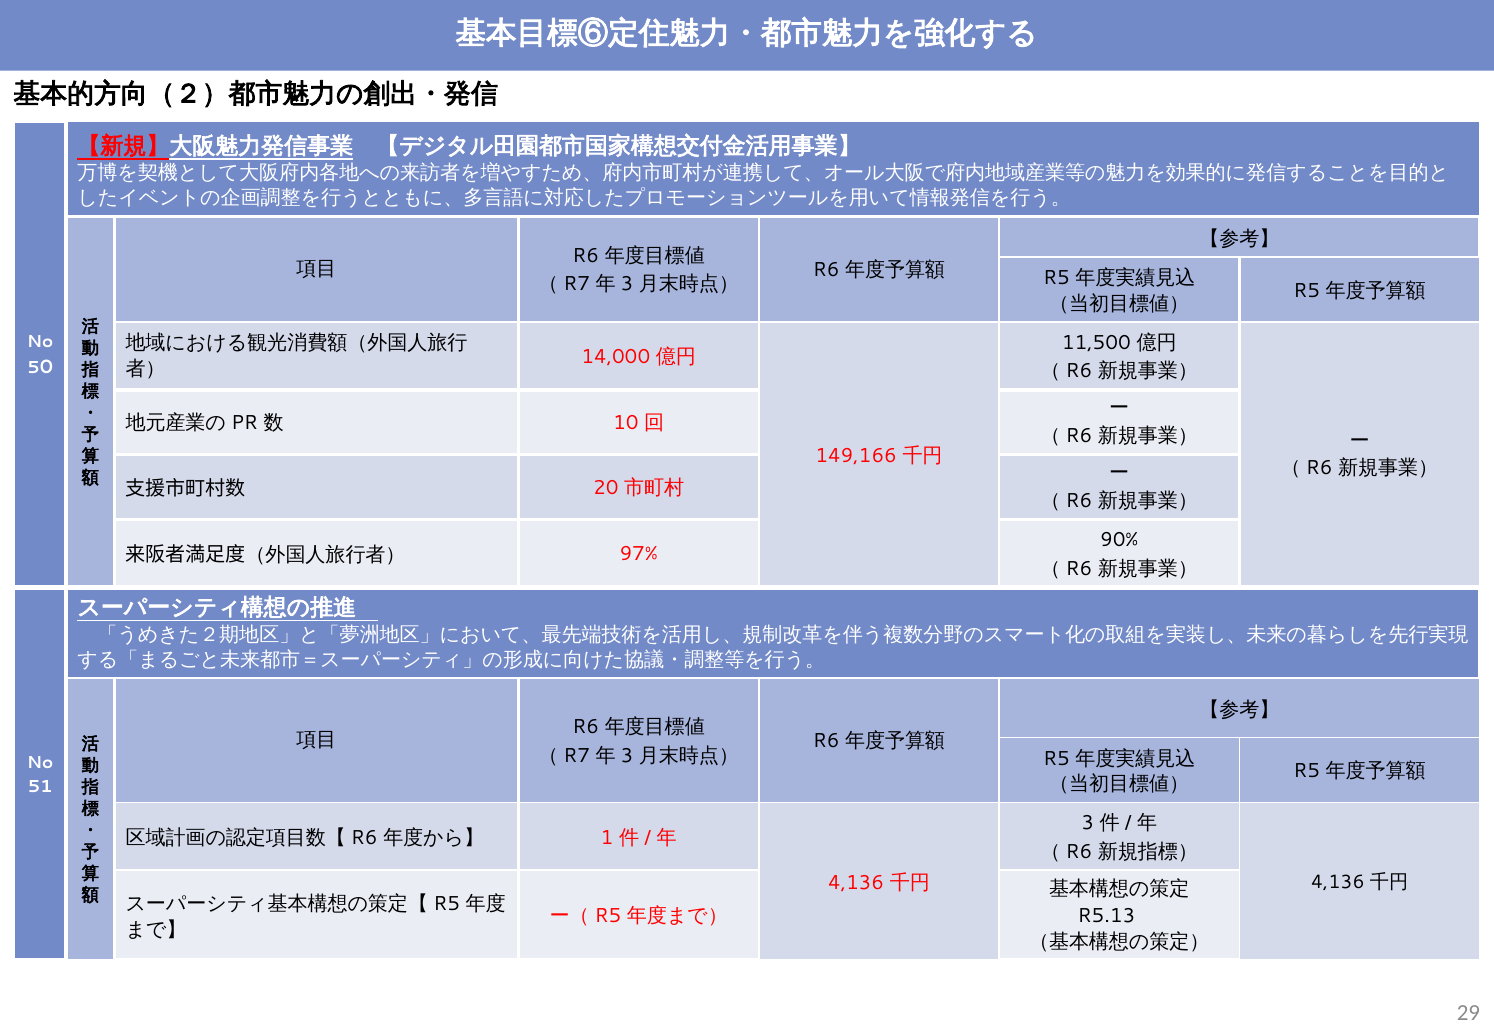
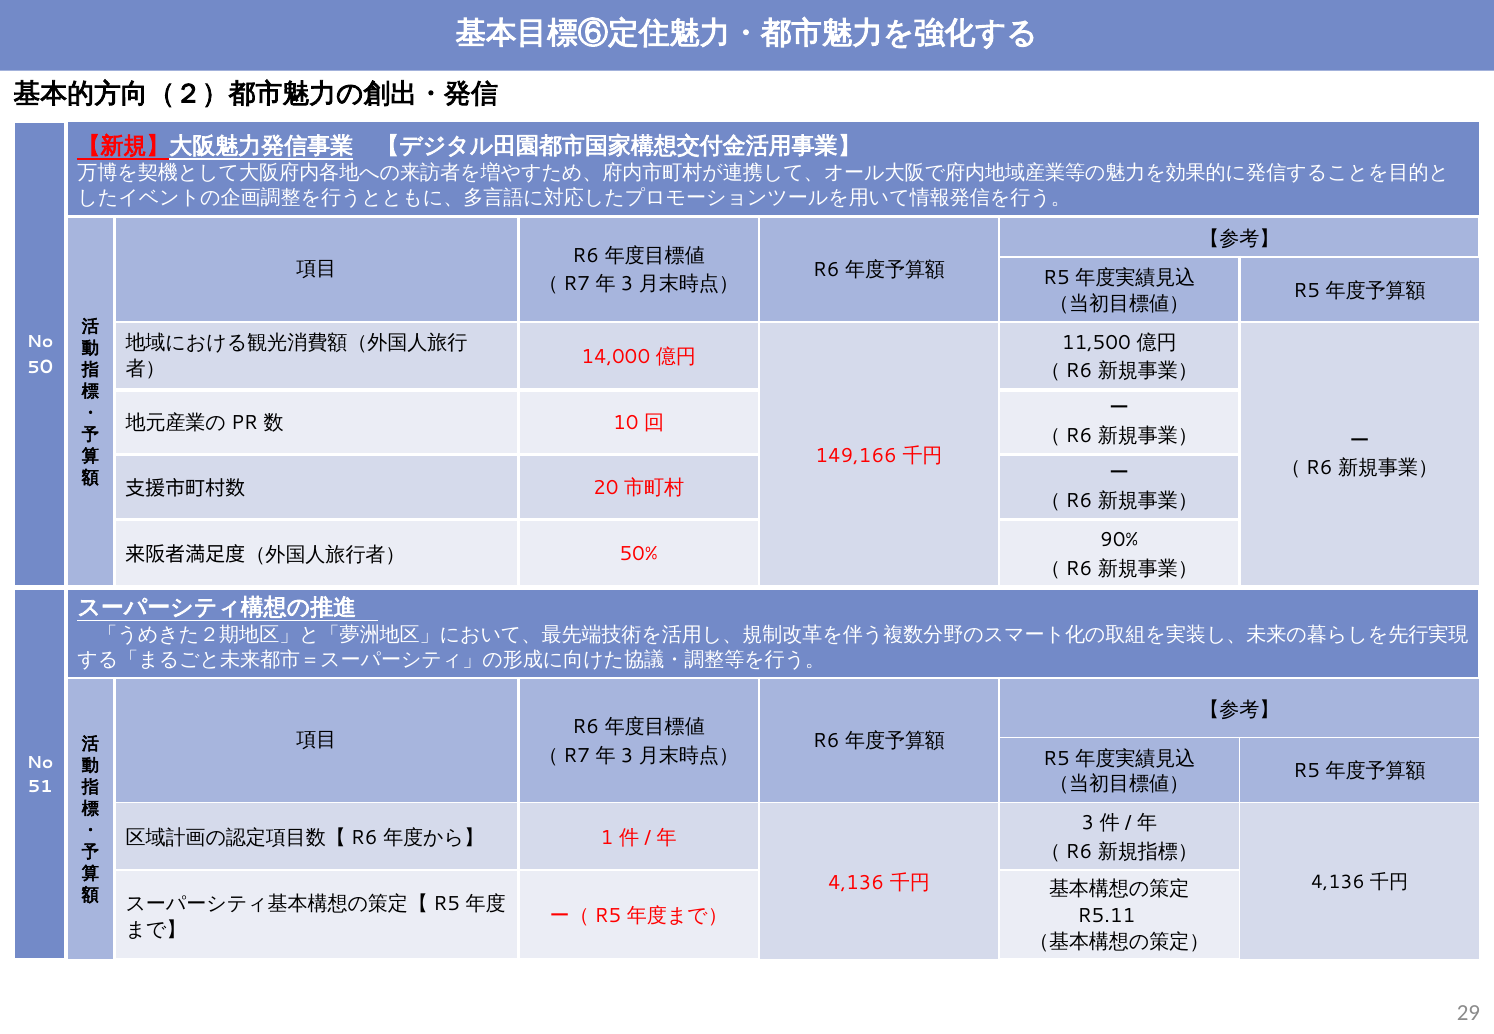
97%: 97% -> 50%
R5.13: R5.13 -> R5.11
